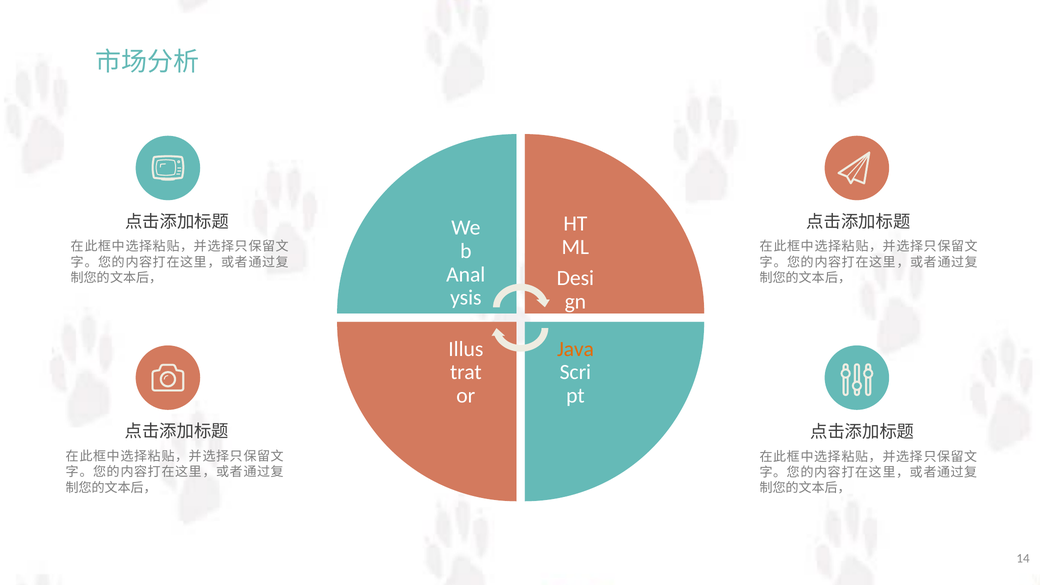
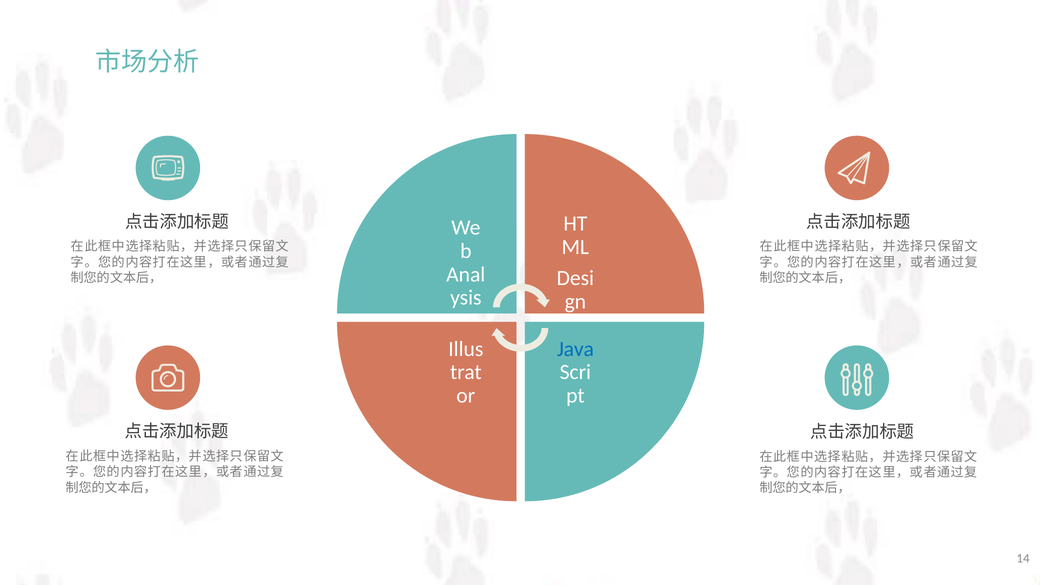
Java colour: orange -> blue
